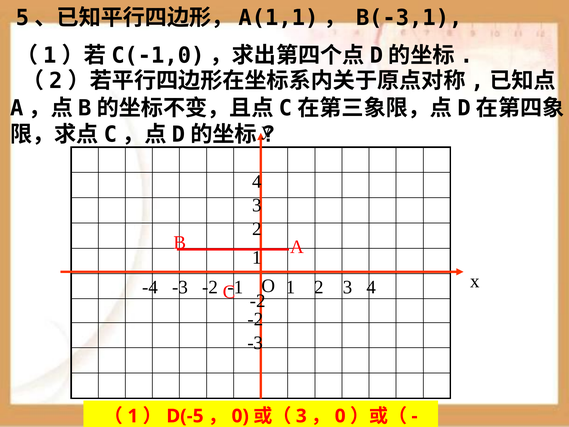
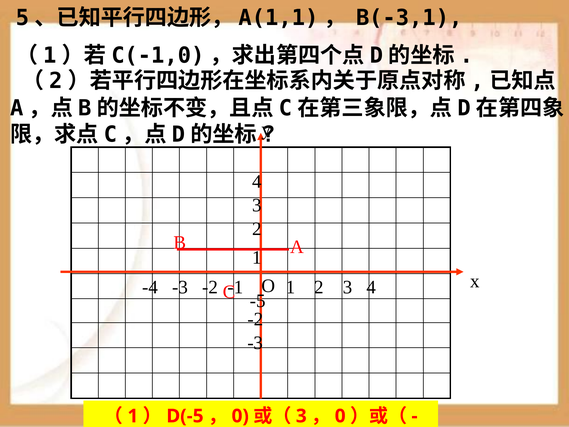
-2 at (258, 301): -2 -> -5
